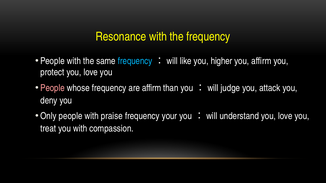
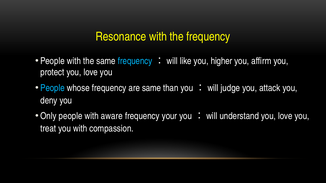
People at (53, 88) colour: pink -> light blue
are affirm: affirm -> same
praise: praise -> aware
